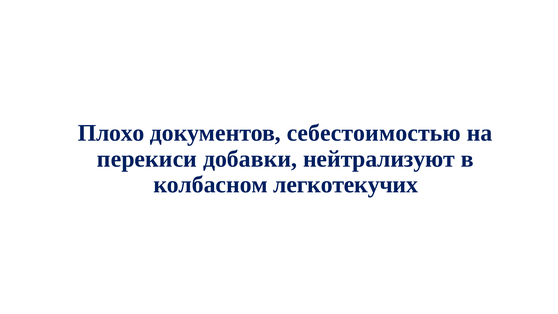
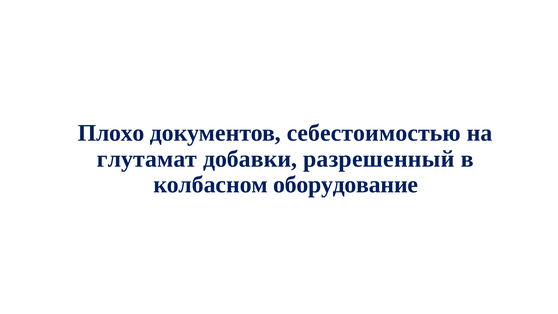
перекиси: перекиси -> глутамат
нейтрализуют: нейтрализуют -> разрешенный
легкотекучих: легкотекучих -> оборудование
